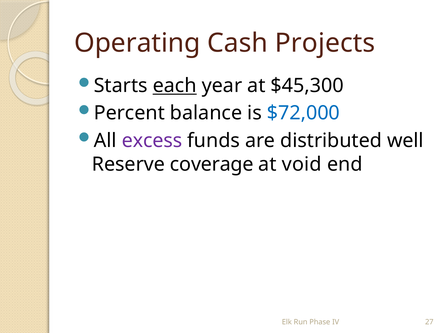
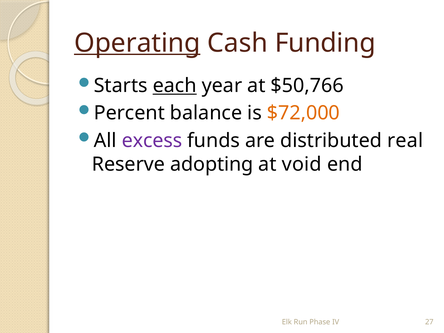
Operating underline: none -> present
Projects: Projects -> Funding
$45,300: $45,300 -> $50,766
$72,000 colour: blue -> orange
well: well -> real
coverage: coverage -> adopting
